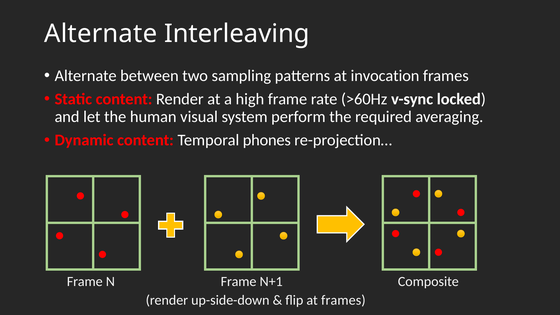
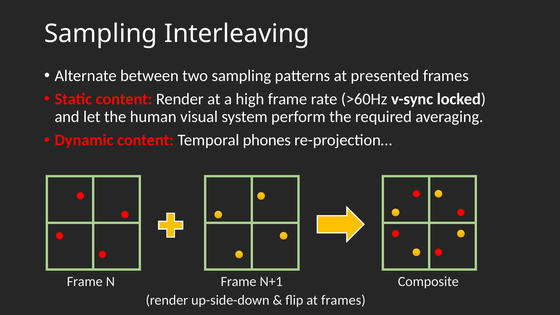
Alternate at (101, 34): Alternate -> Sampling
invocation: invocation -> presented
